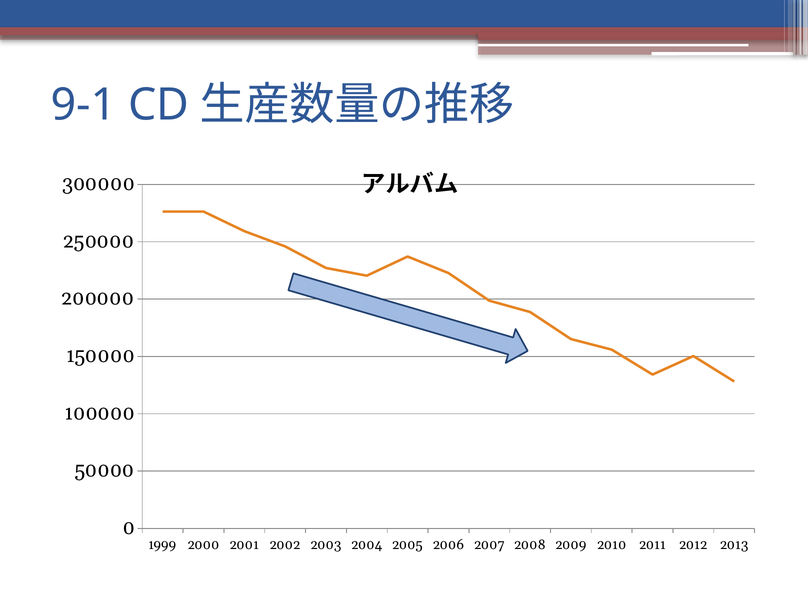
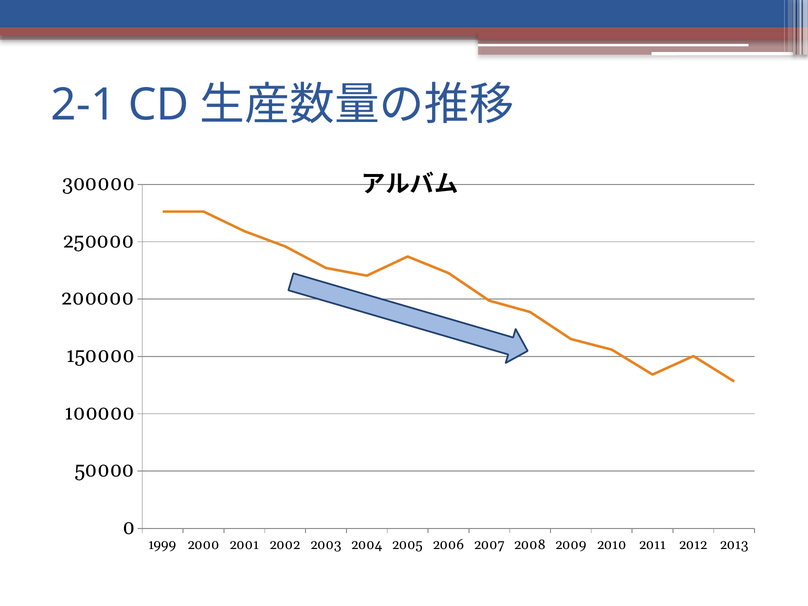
9-1: 9-1 -> 2-1
